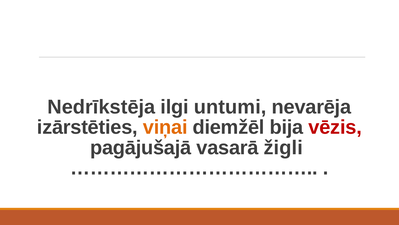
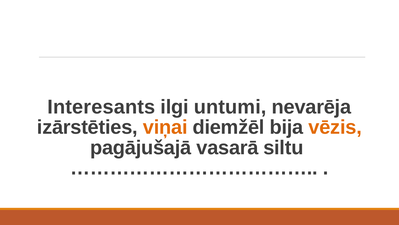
Nedrīkstēja: Nedrīkstēja -> Interesants
vēzis colour: red -> orange
žigli: žigli -> siltu
